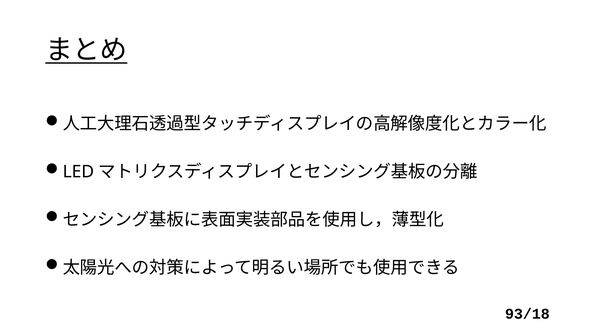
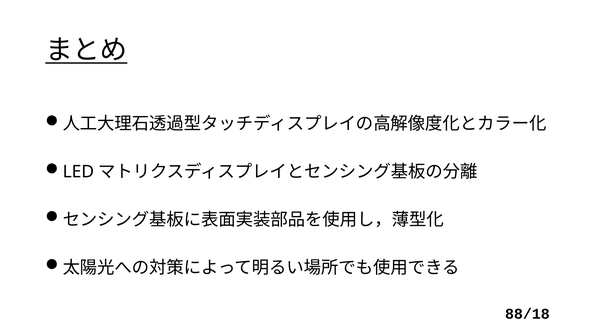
93/18: 93/18 -> 88/18
